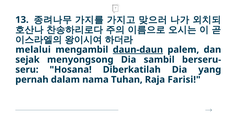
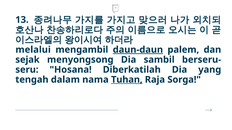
pernah: pernah -> tengah
Tuhan underline: none -> present
Farisi: Farisi -> Sorga
